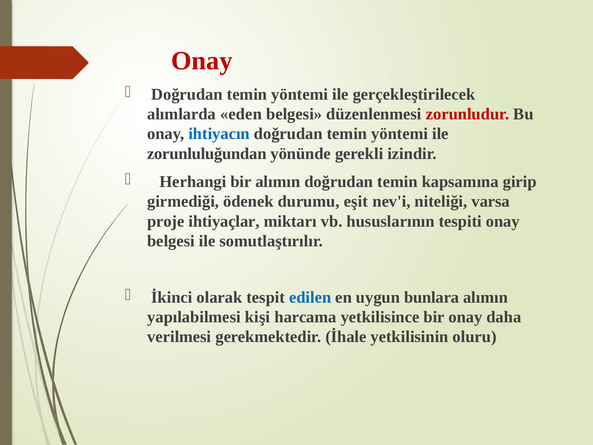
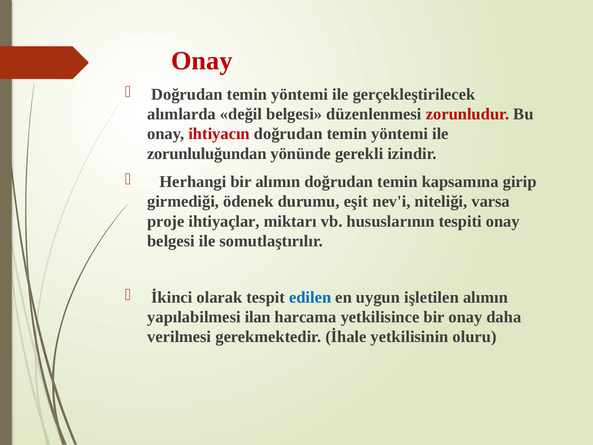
eden: eden -> değil
ihtiyacın colour: blue -> red
bunlara: bunlara -> işletilen
kişi: kişi -> ilan
